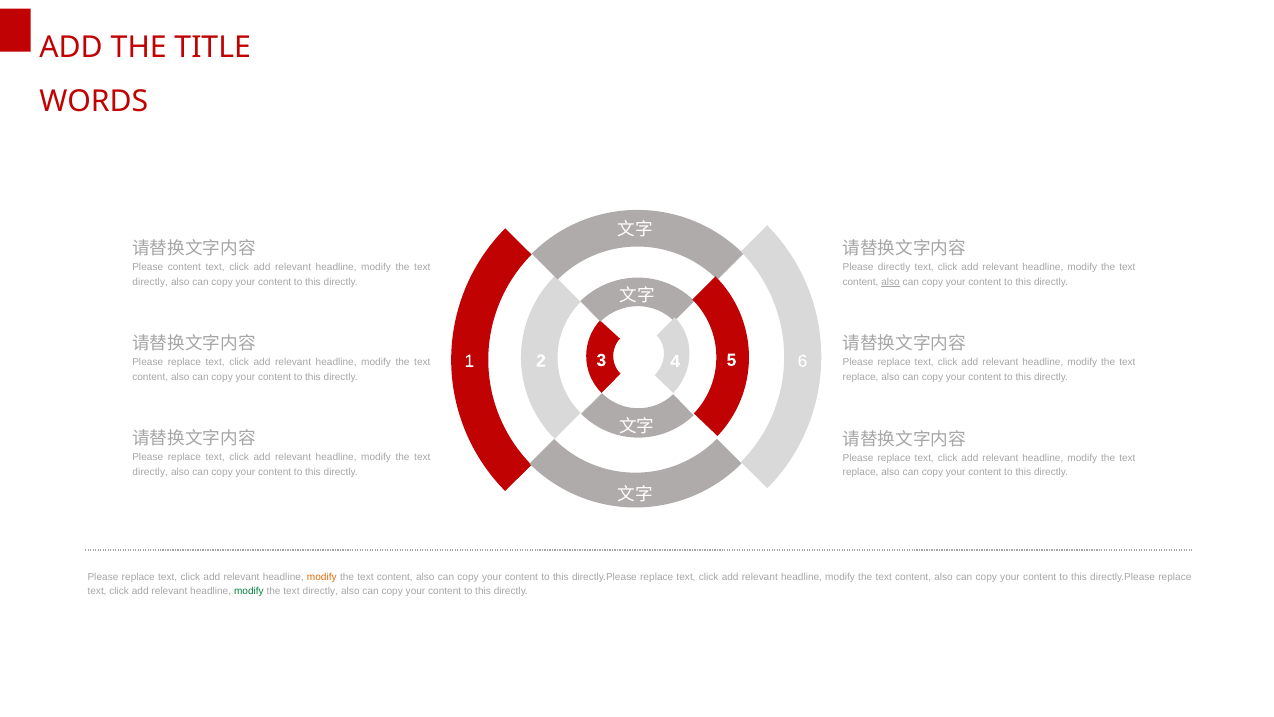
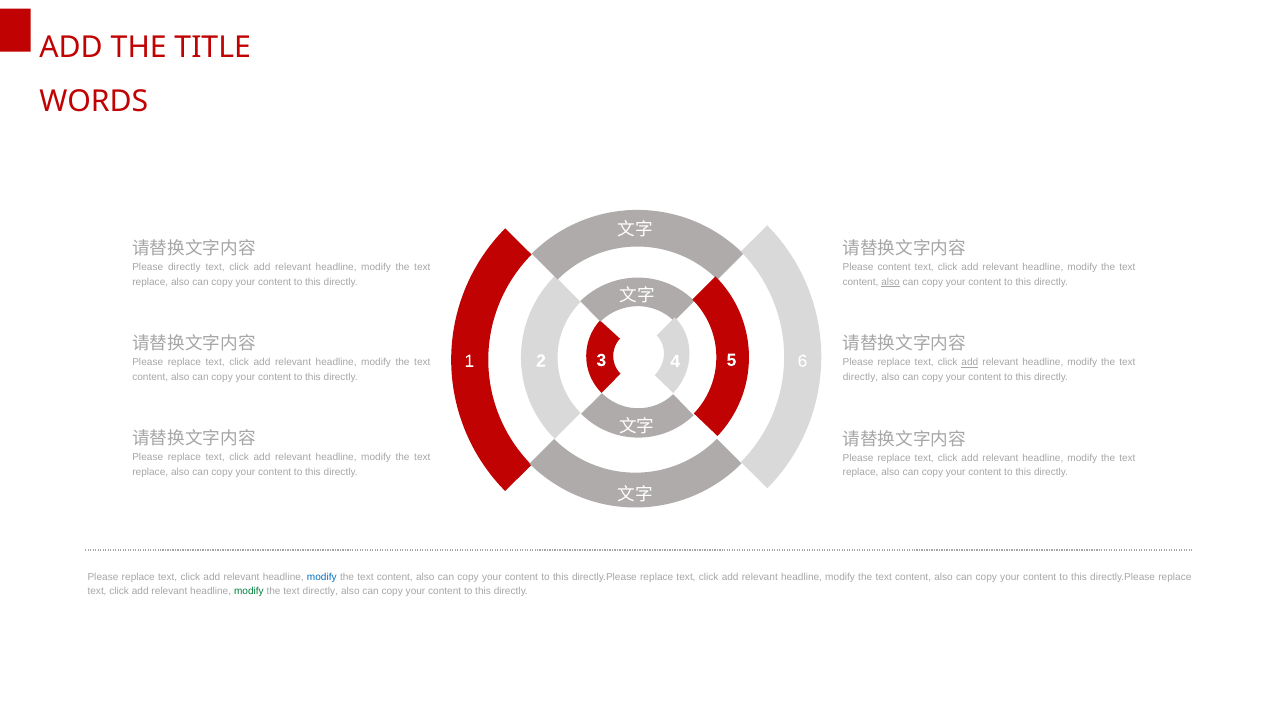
Please content: content -> directly
Please directly: directly -> content
directly at (150, 282): directly -> replace
add at (970, 362) underline: none -> present
replace at (861, 377): replace -> directly
directly at (150, 472): directly -> replace
modify at (322, 577) colour: orange -> blue
